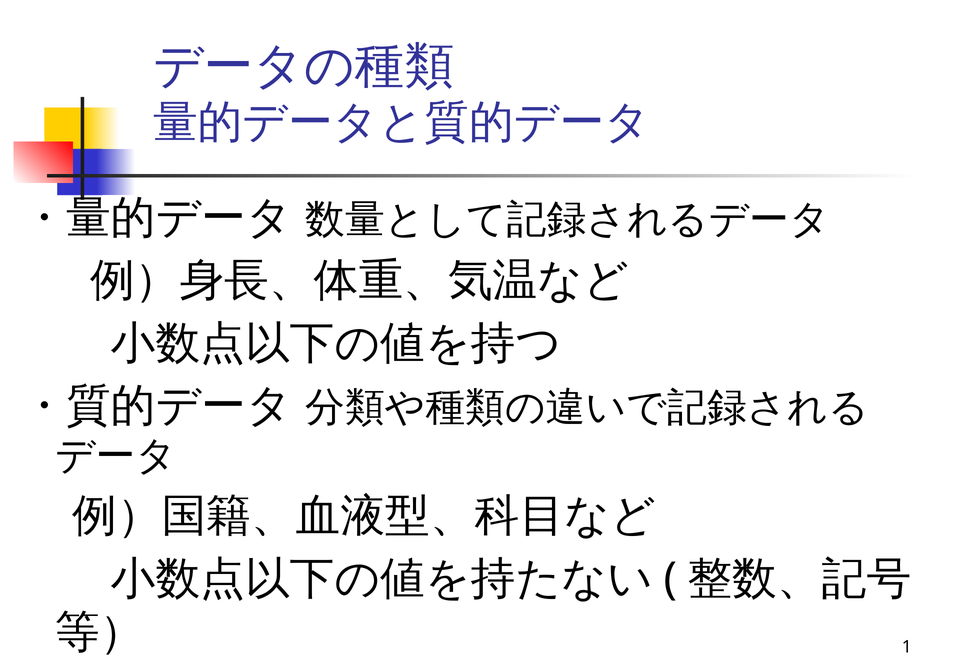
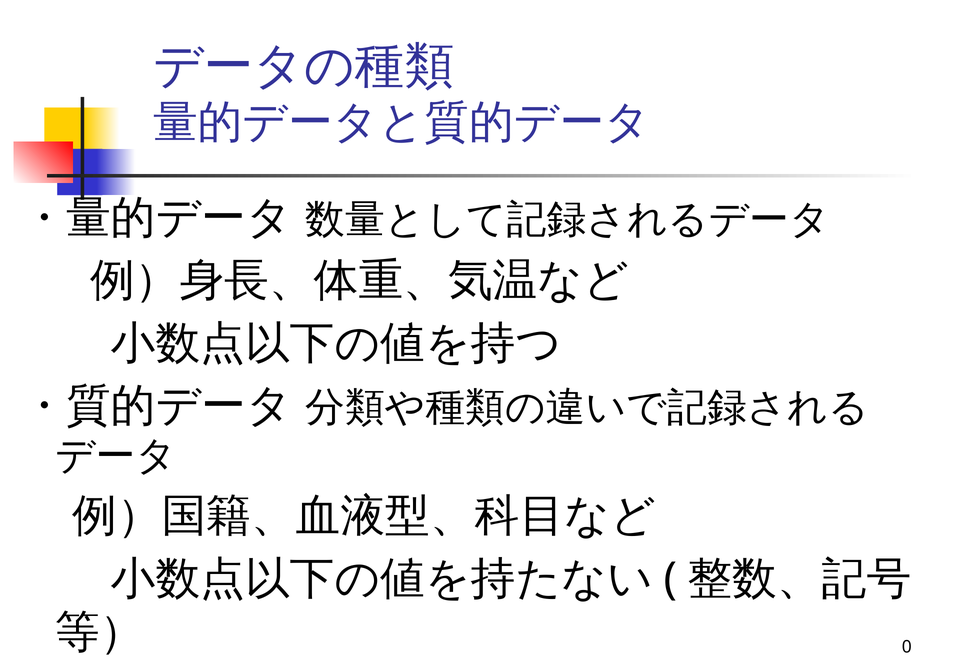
1: 1 -> 0
